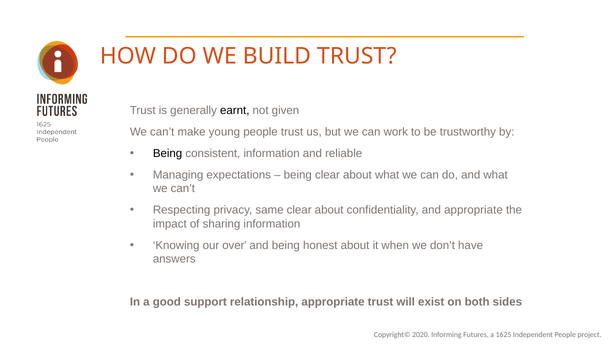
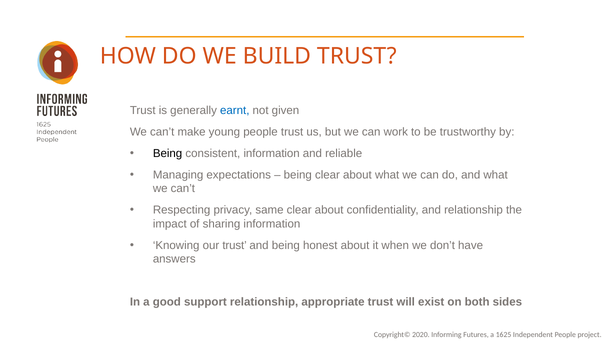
earnt colour: black -> blue
and appropriate: appropriate -> relationship
our over: over -> trust
